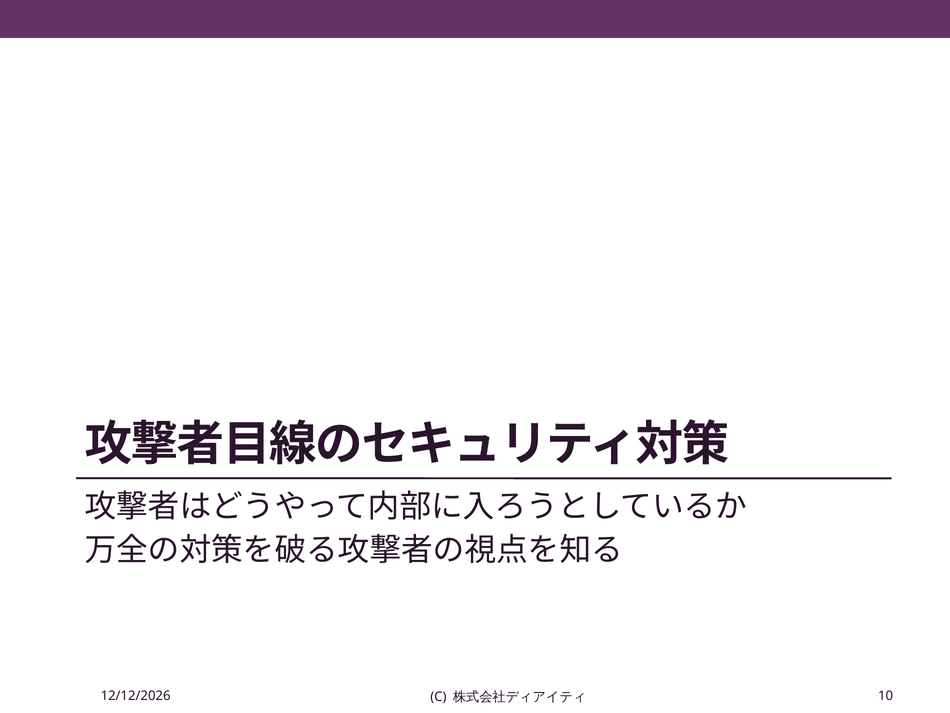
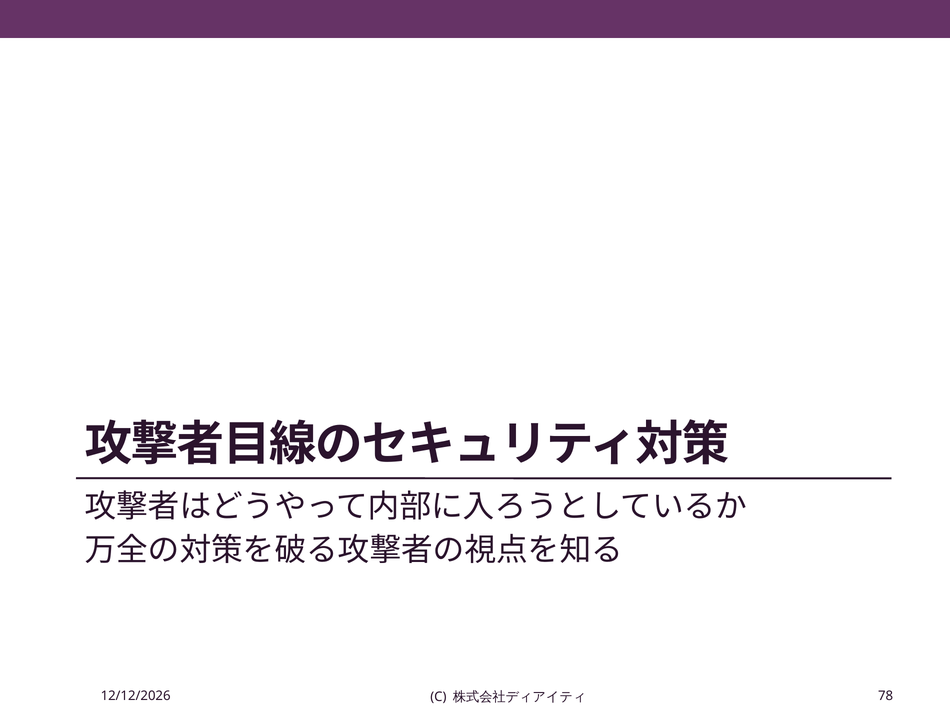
10: 10 -> 78
